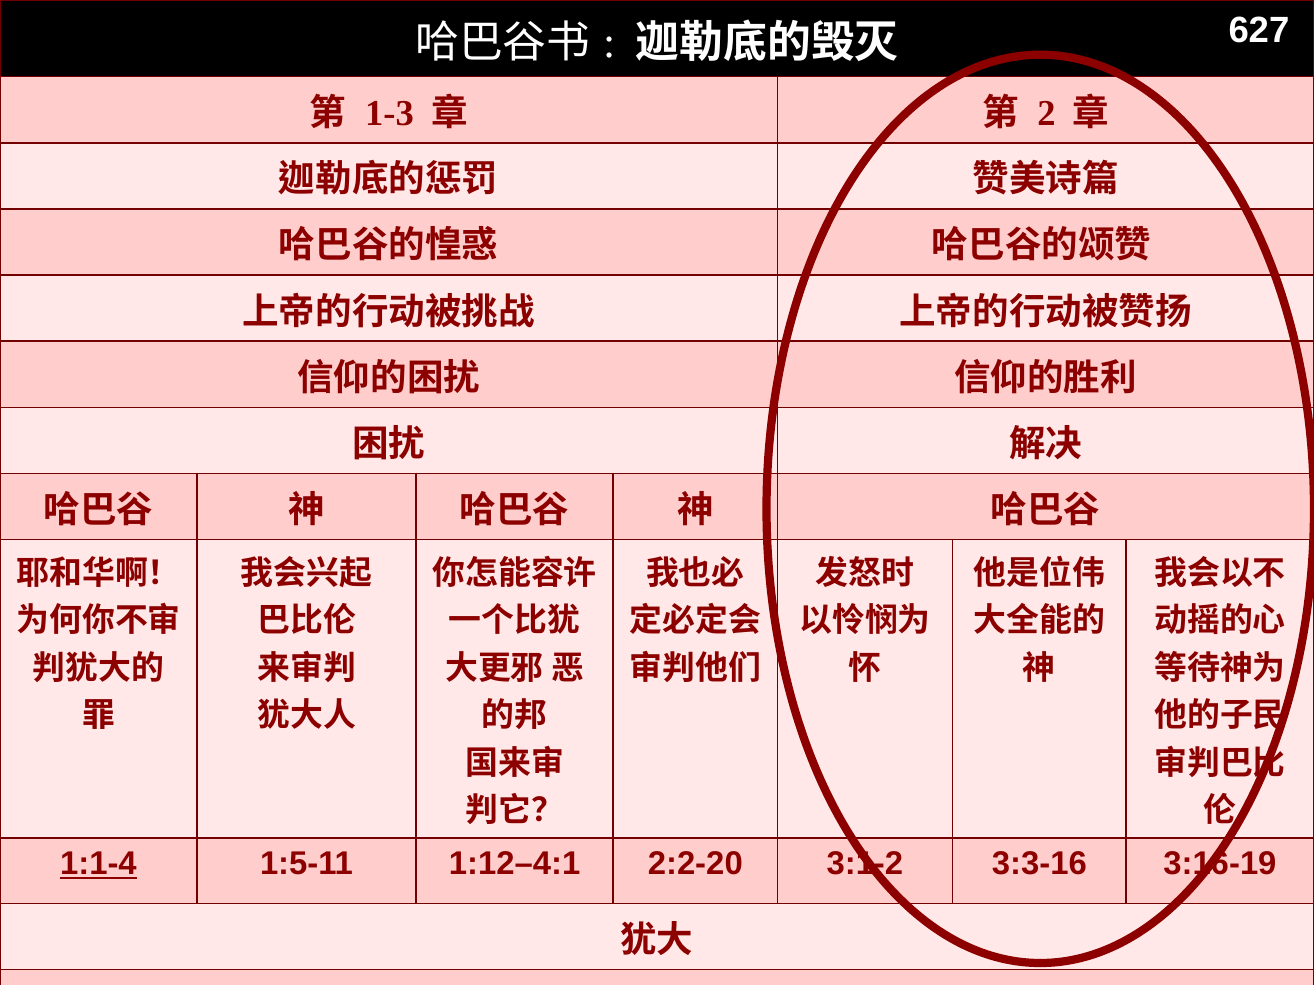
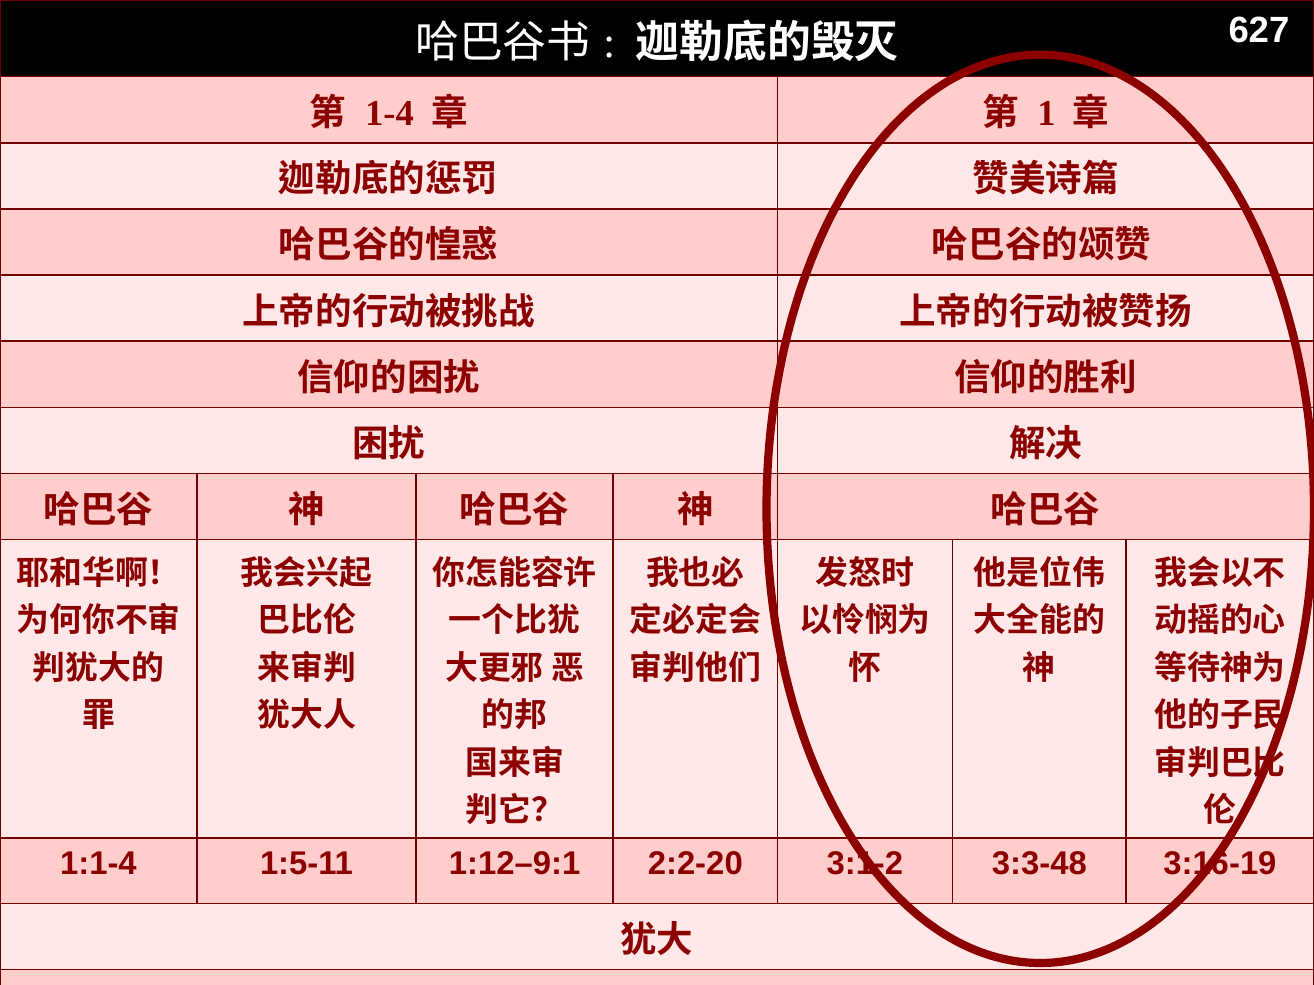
1-3: 1-3 -> 1-4
2: 2 -> 1
1:1-4 underline: present -> none
1:12–4:1: 1:12–4:1 -> 1:12–9:1
3:3-16: 3:3-16 -> 3:3-48
